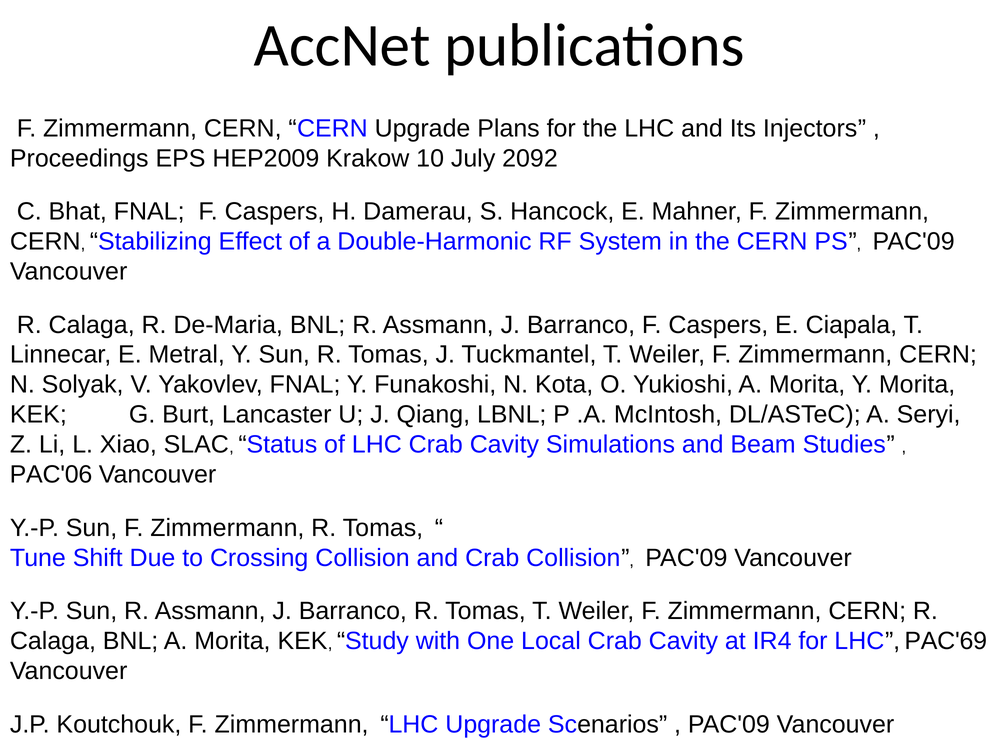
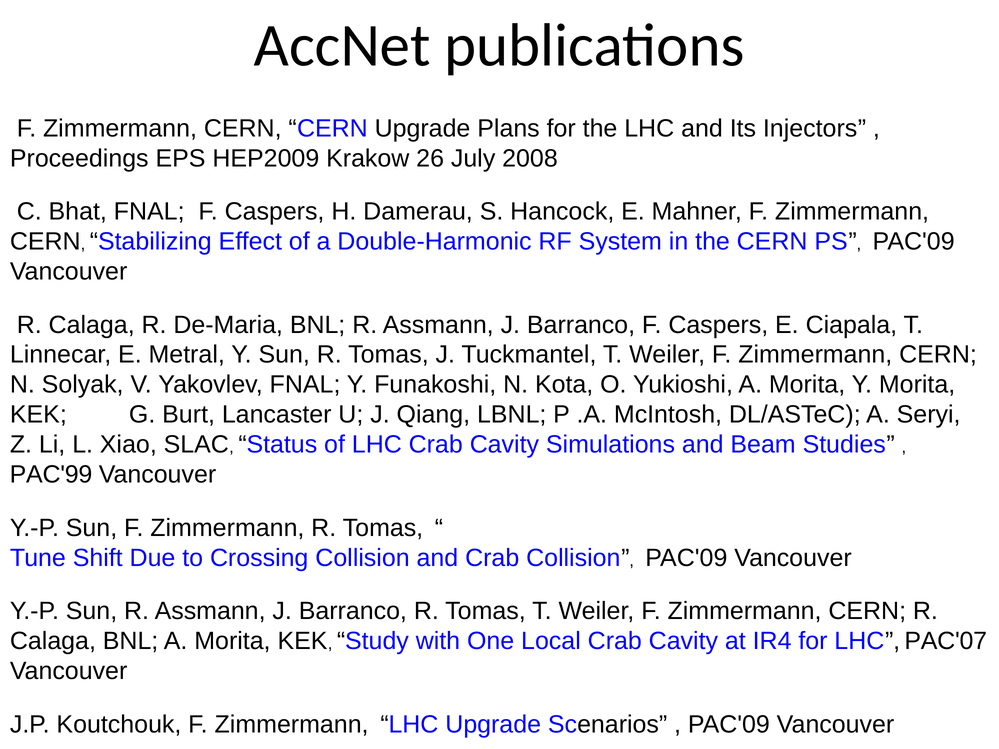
10: 10 -> 26
2092: 2092 -> 2008
PAC'06: PAC'06 -> PAC'99
PAC'69: PAC'69 -> PAC'07
